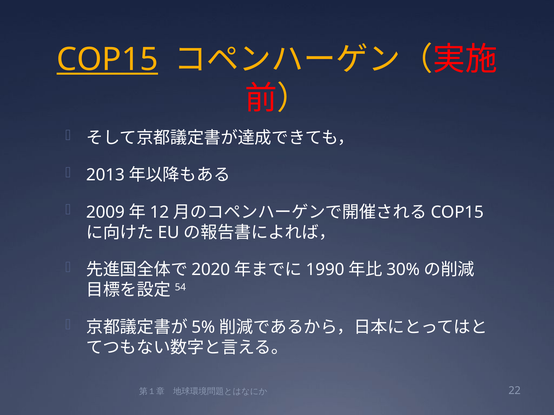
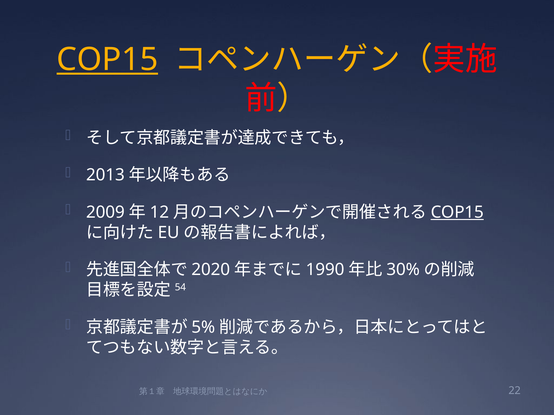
COP15 at (457, 212) underline: none -> present
